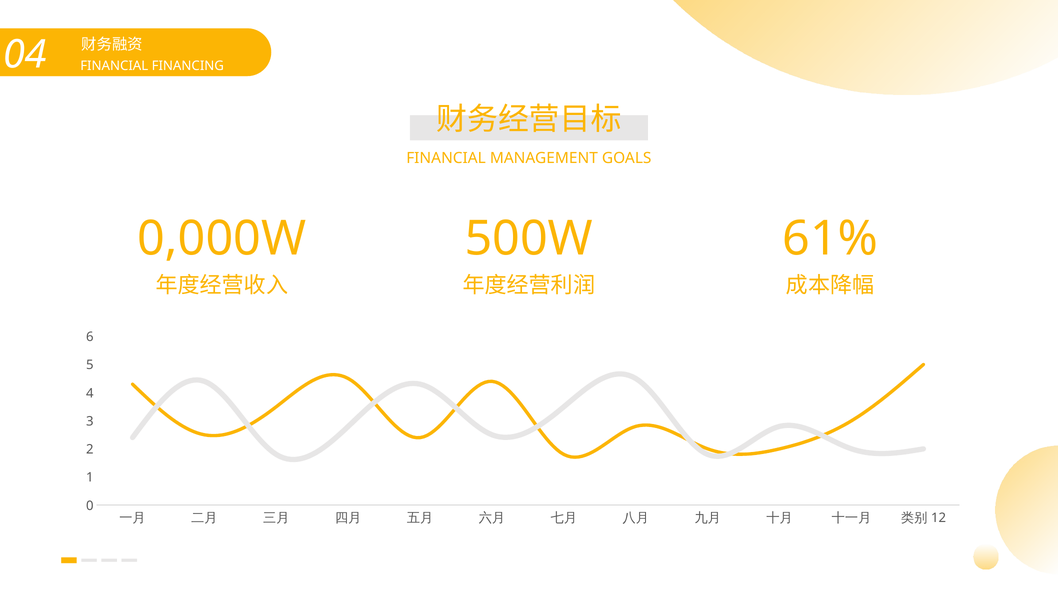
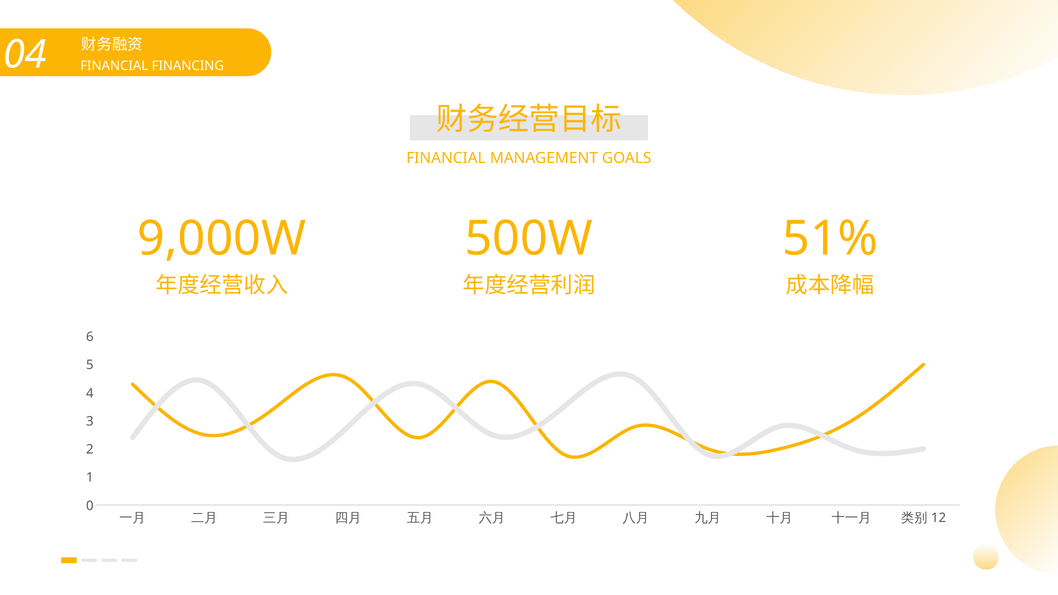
0,000W: 0,000W -> 9,000W
61%: 61% -> 51%
